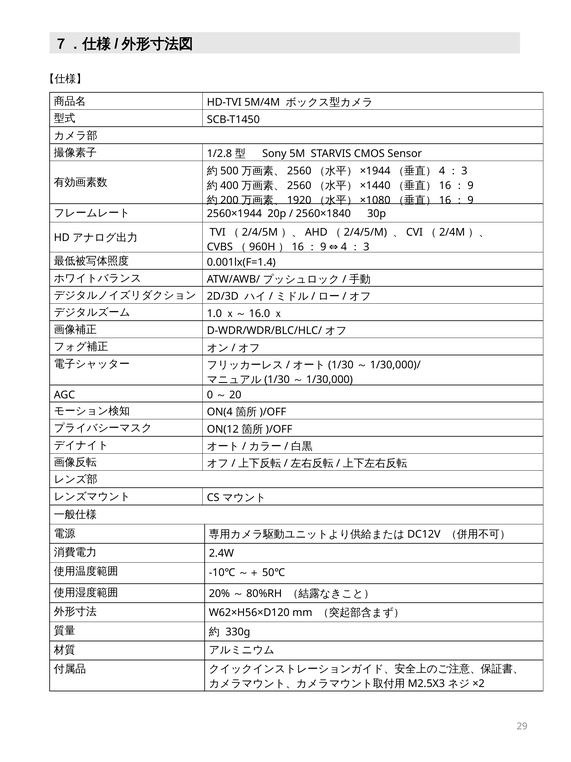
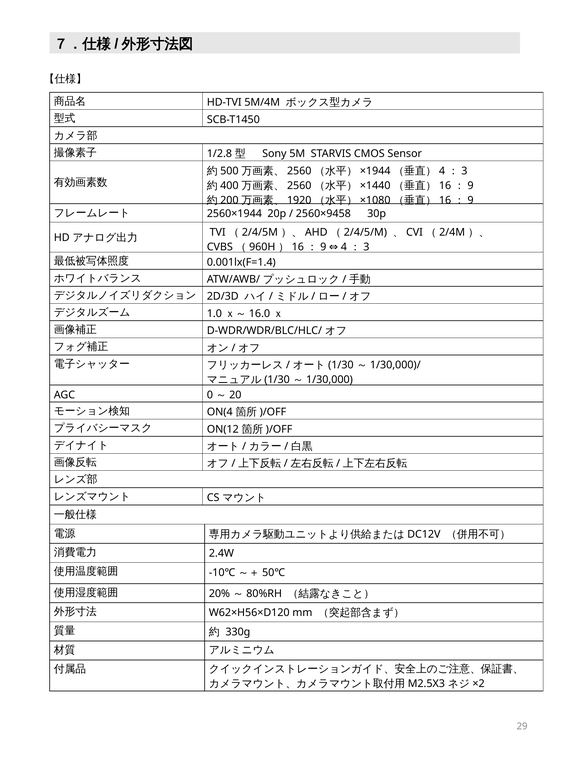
2560×1840: 2560×1840 -> 2560×9458
